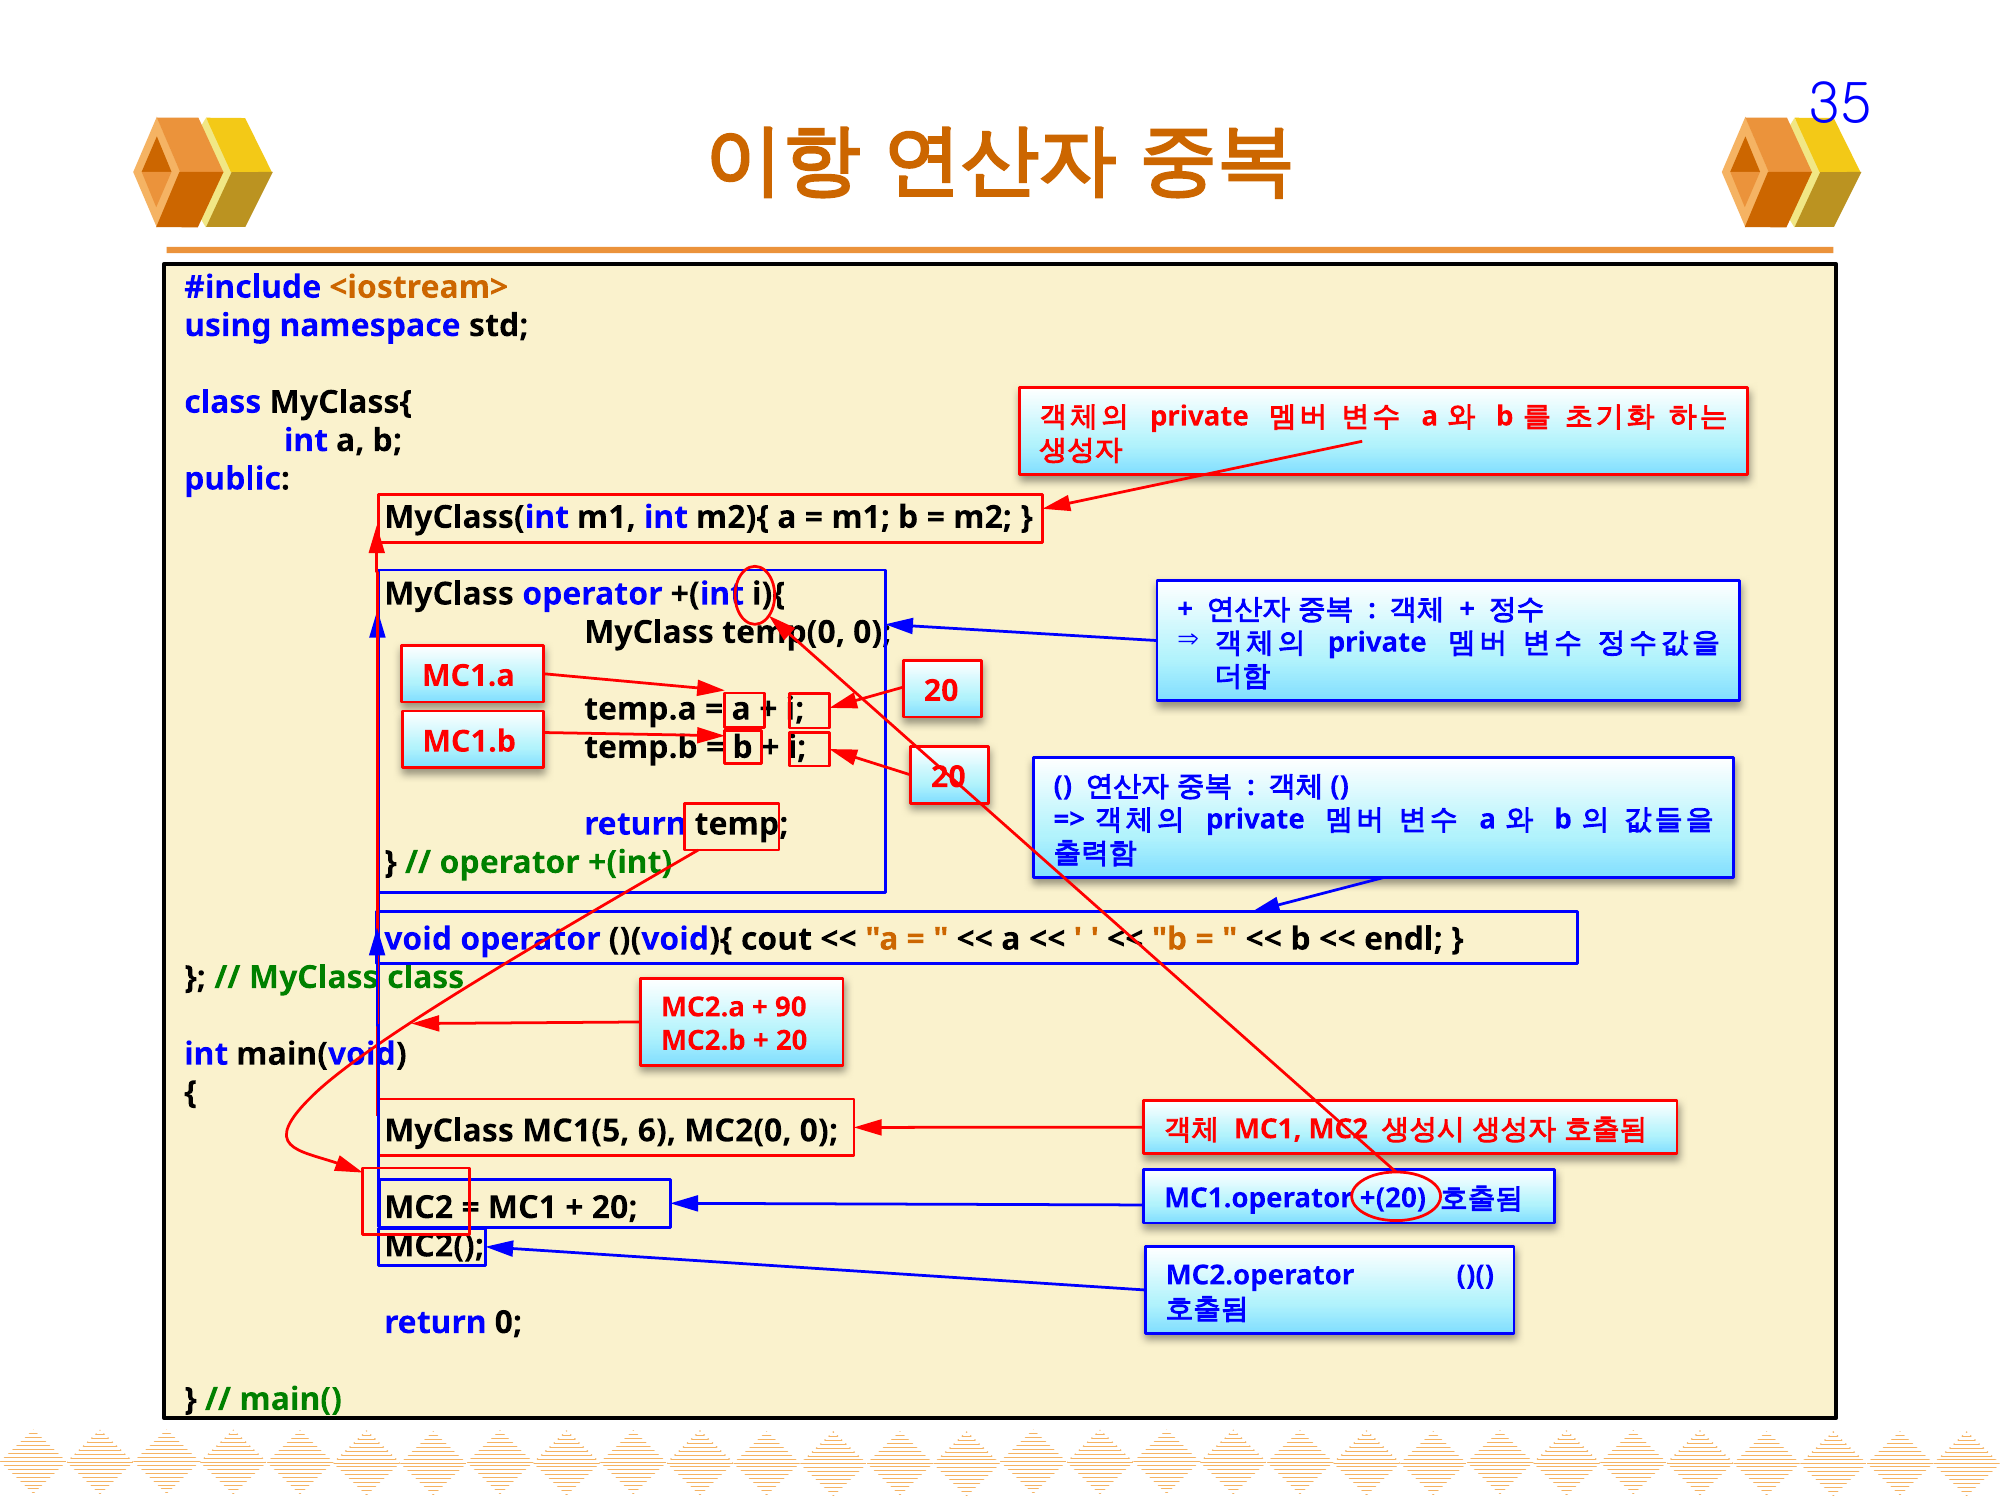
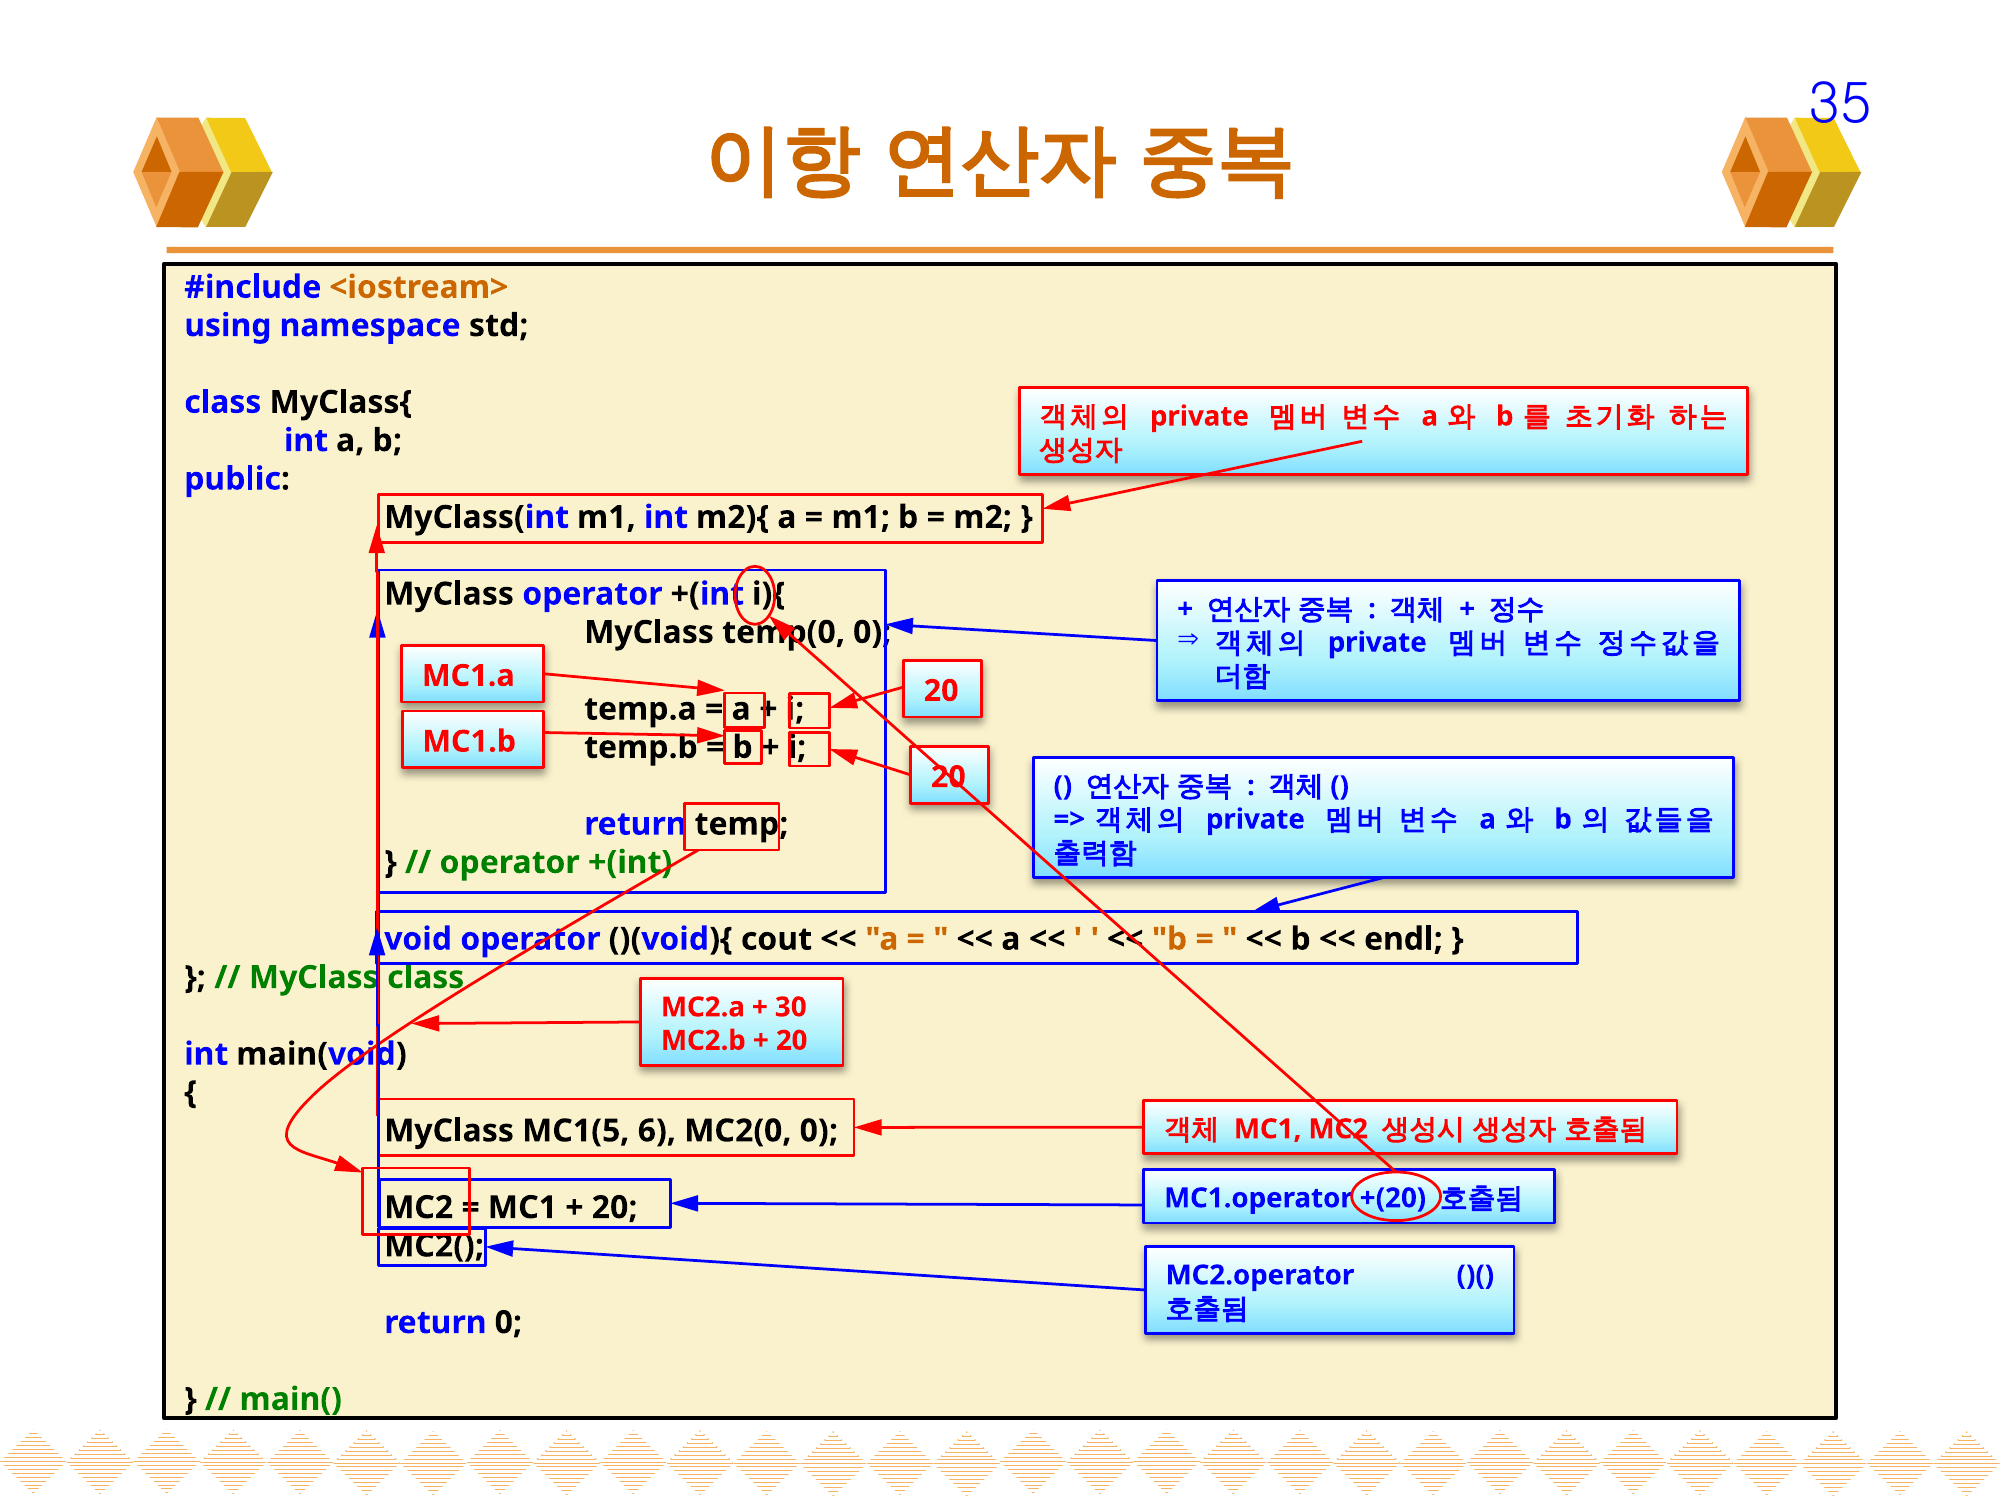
90: 90 -> 30
